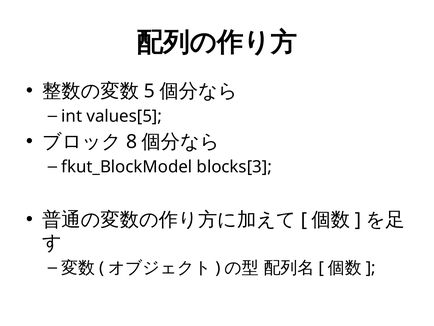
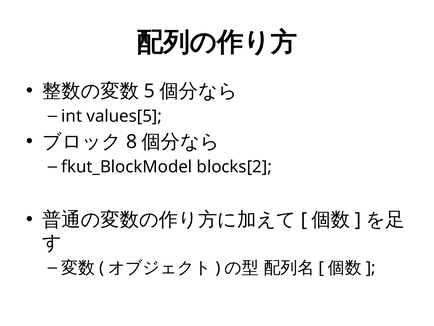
blocks[3: blocks[3 -> blocks[2
